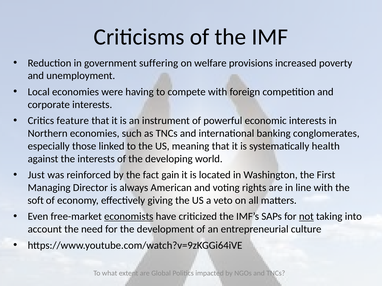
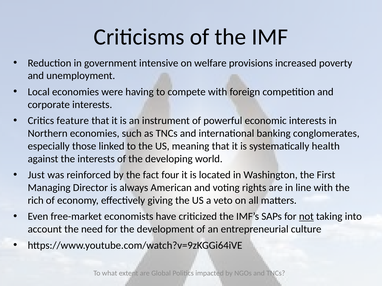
suffering: suffering -> intensive
gain: gain -> four
soft: soft -> rich
economists underline: present -> none
